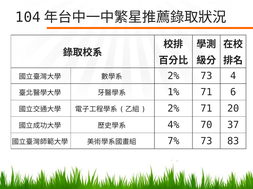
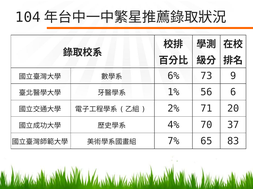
2% at (173, 76): 2% -> 6%
4: 4 -> 9
1% 71: 71 -> 56
7% 73: 73 -> 65
